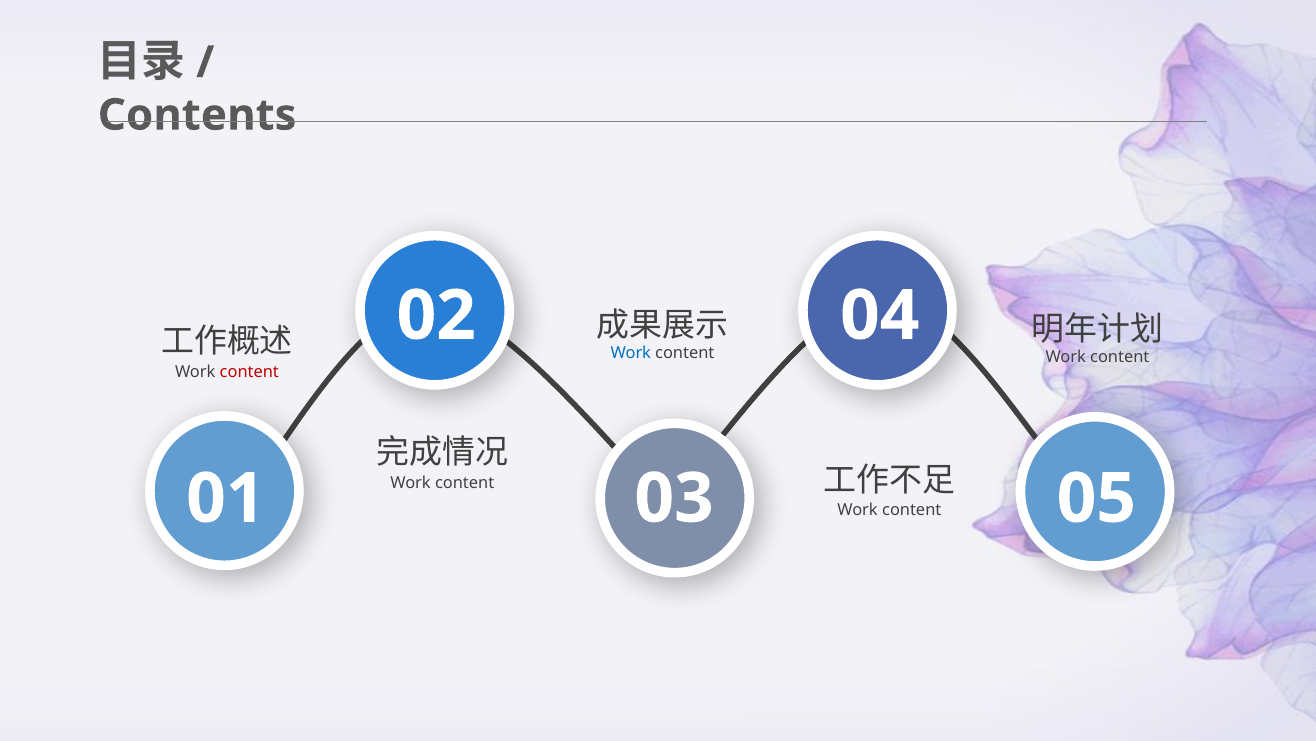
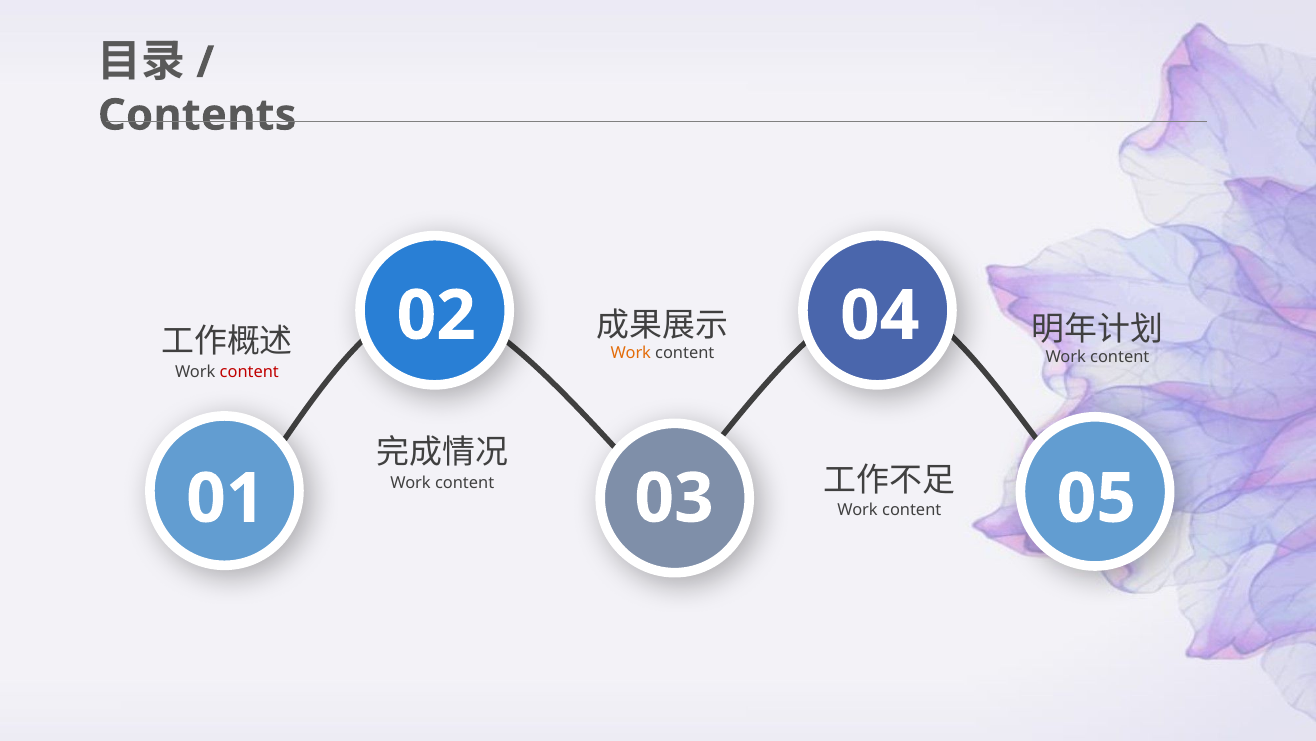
Work at (631, 352) colour: blue -> orange
